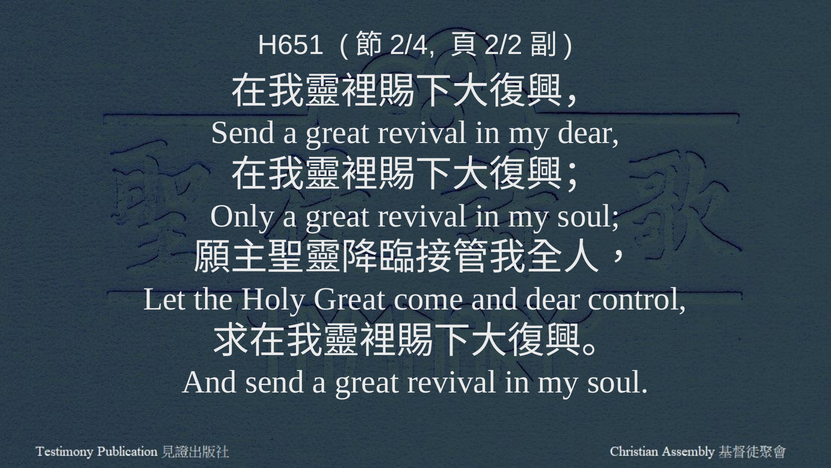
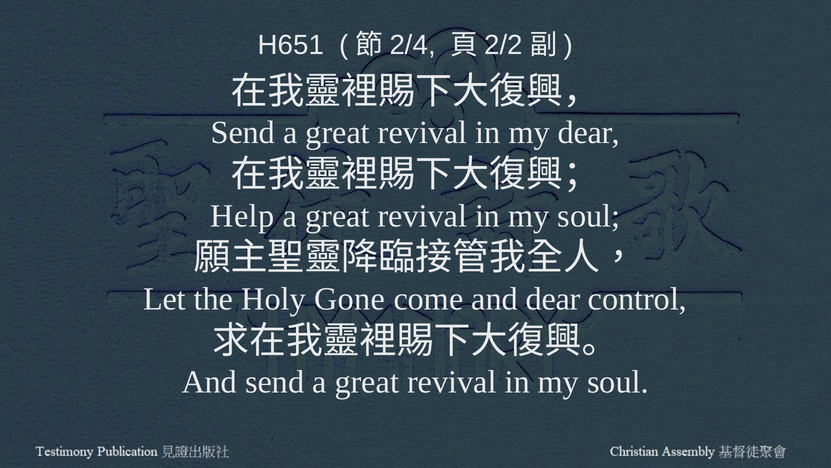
Only: Only -> Help
Holy Great: Great -> Gone
